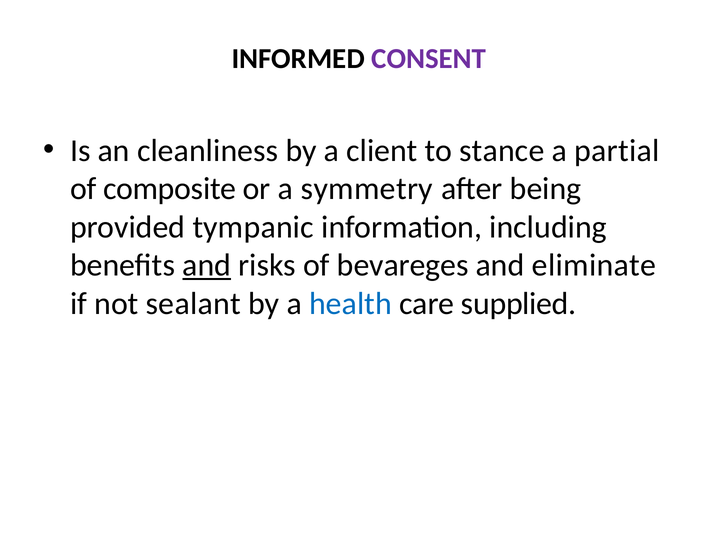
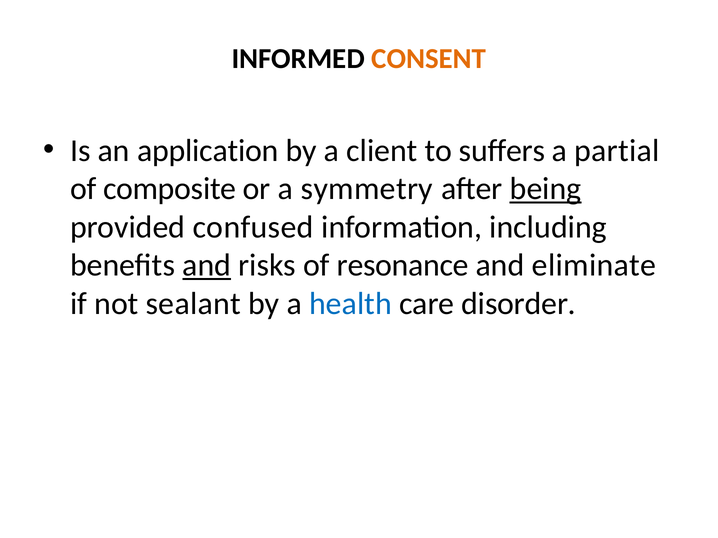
CONSENT colour: purple -> orange
cleanliness: cleanliness -> application
stance: stance -> suffers
being underline: none -> present
tympanic: tympanic -> confused
bevareges: bevareges -> resonance
supplied: supplied -> disorder
